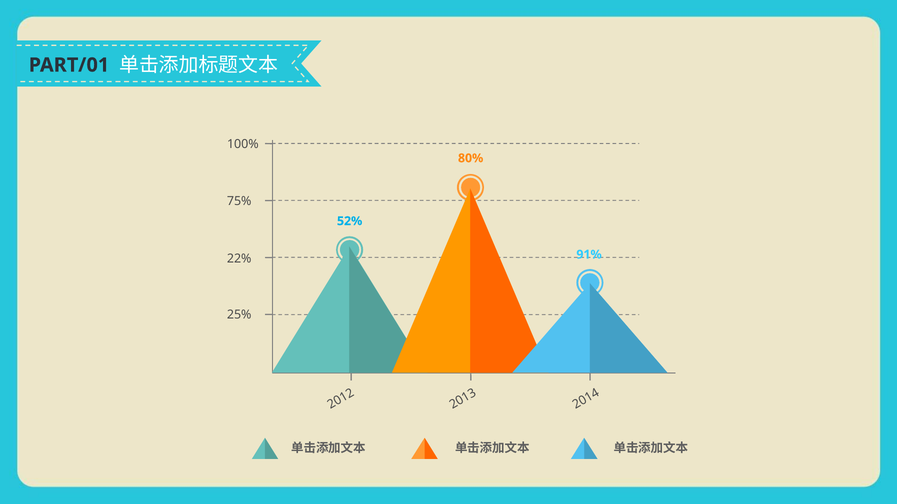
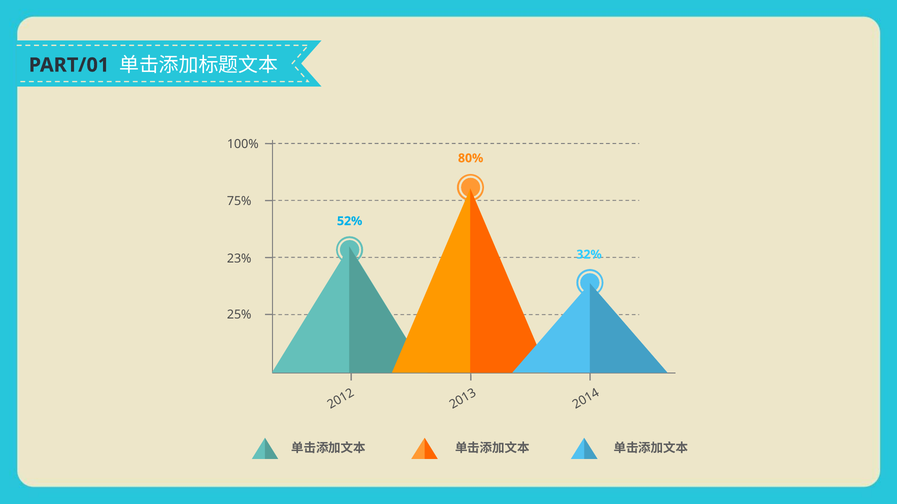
91%: 91% -> 32%
22%: 22% -> 23%
